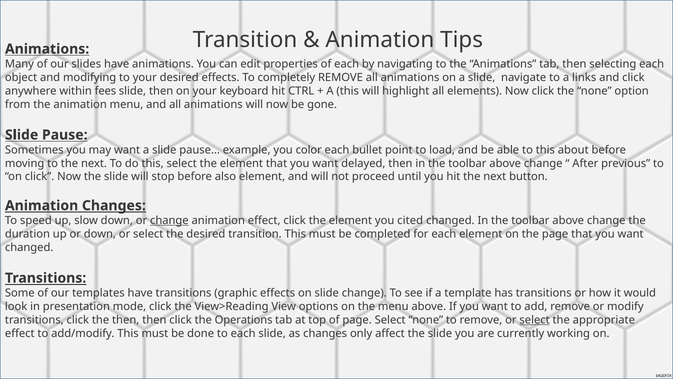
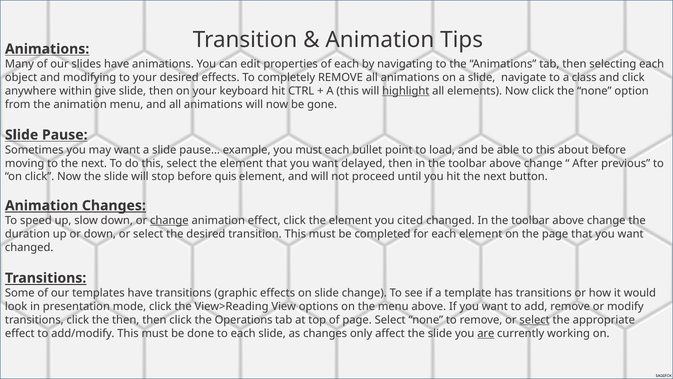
links: links -> class
fees: fees -> give
highlight underline: none -> present
you color: color -> must
also: also -> quis
are underline: none -> present
